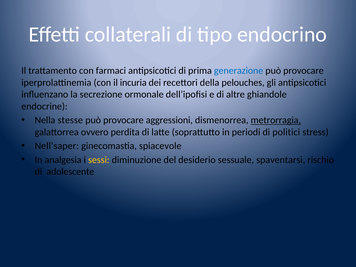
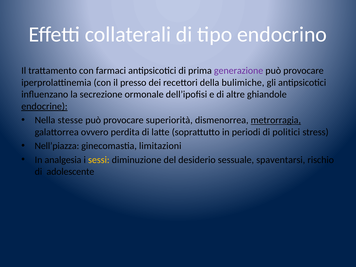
generazione colour: blue -> purple
incuria: incuria -> presso
pelouches: pelouches -> bulimiche
endocrine underline: none -> present
aggressioni: aggressioni -> superiorità
Nell’saper: Nell’saper -> Nell’piazza
spiacevole: spiacevole -> limitazioni
